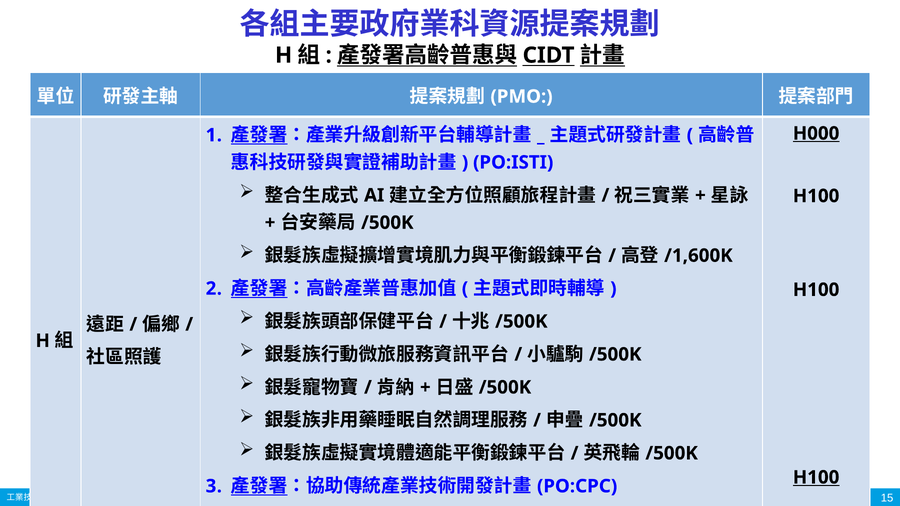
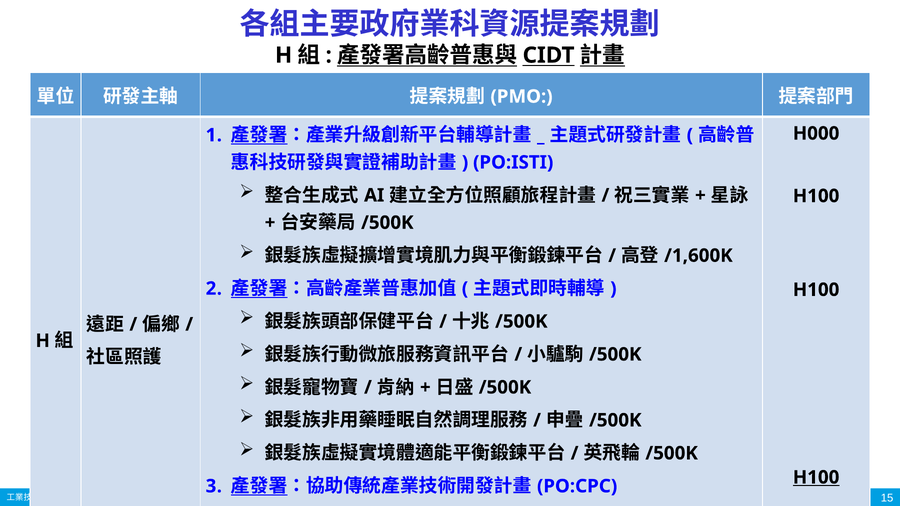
H000 underline: present -> none
